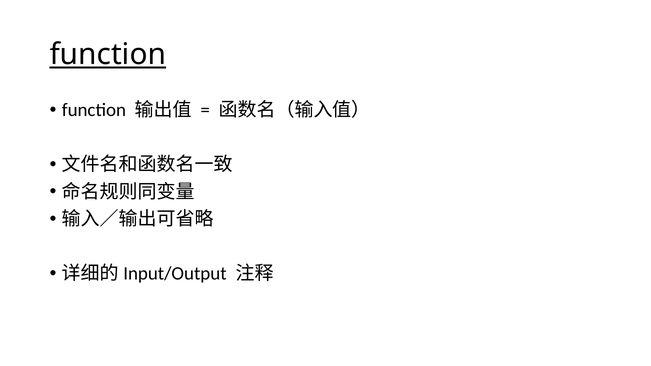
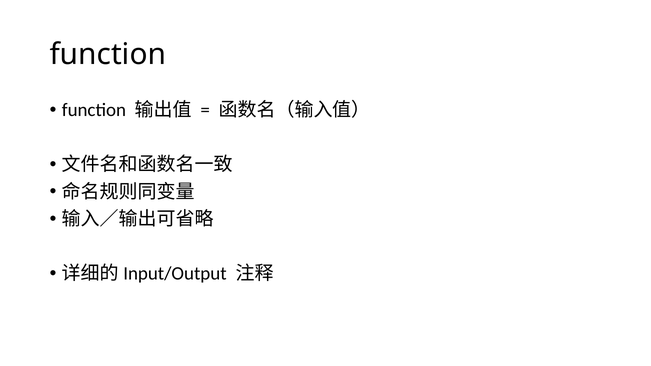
function at (108, 55) underline: present -> none
